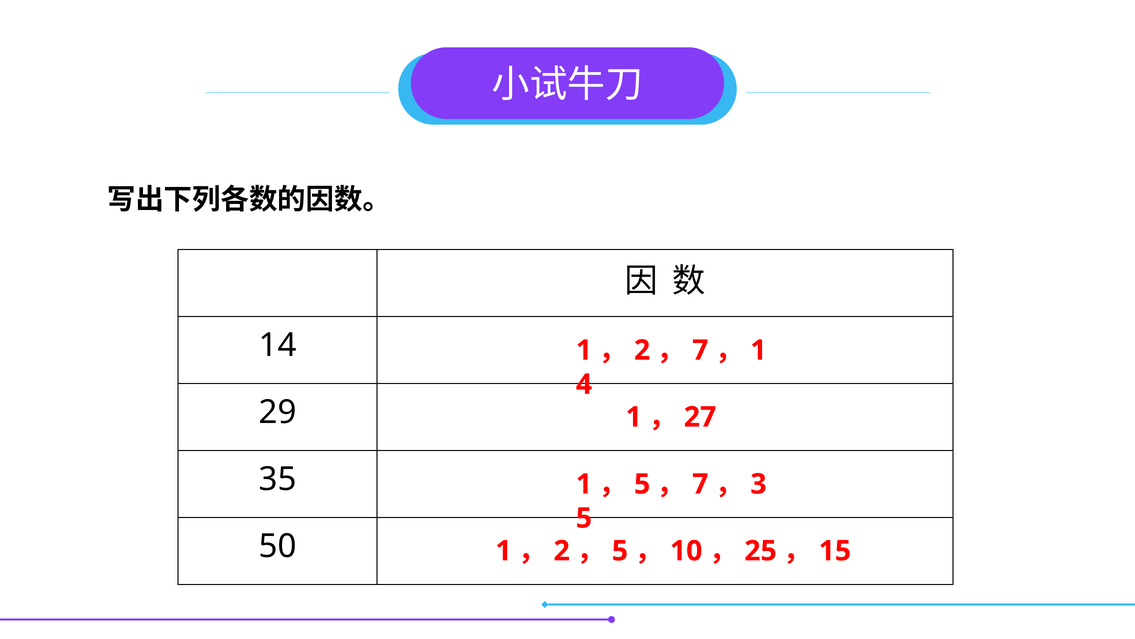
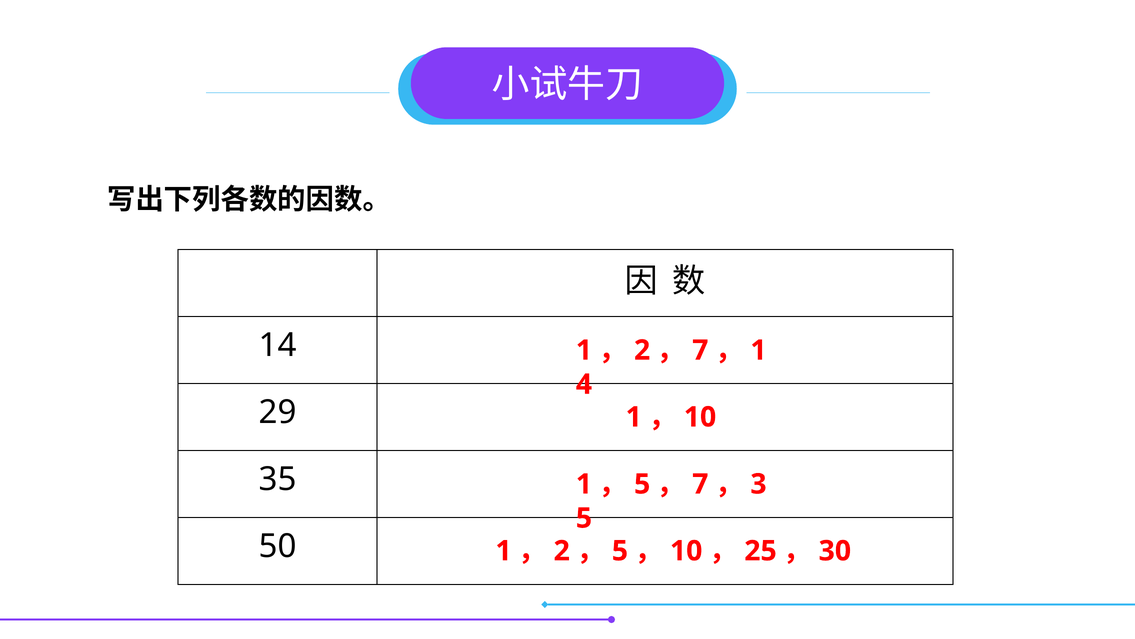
27 at (700, 417): 27 -> 10
15: 15 -> 30
